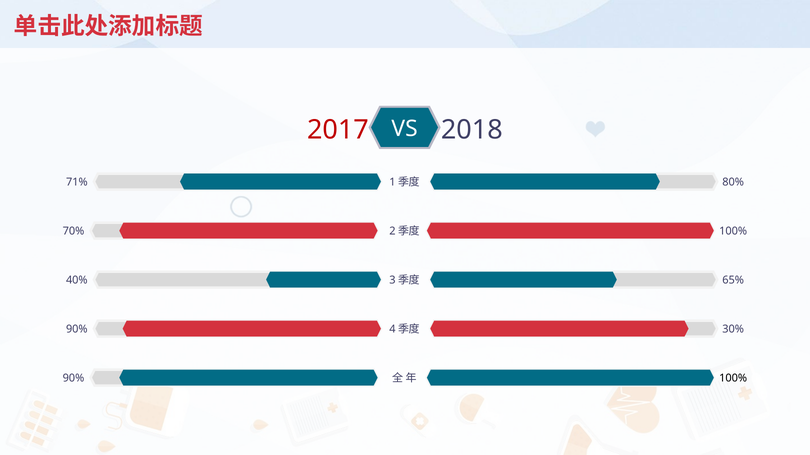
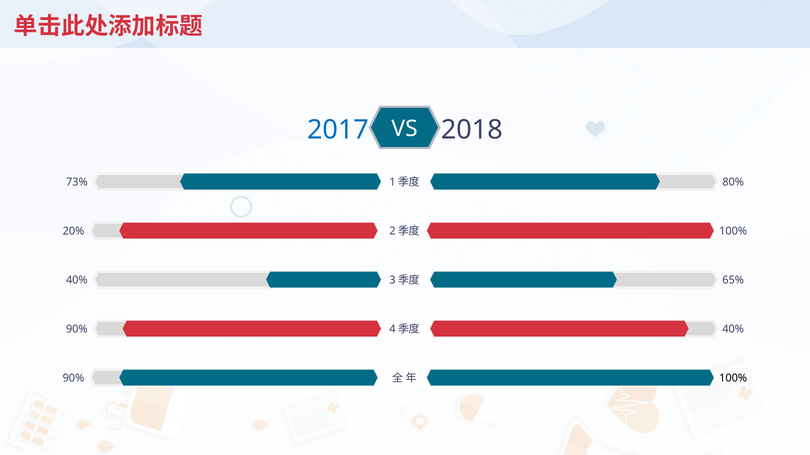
2017 colour: red -> blue
71%: 71% -> 73%
70%: 70% -> 20%
30% at (733, 330): 30% -> 40%
